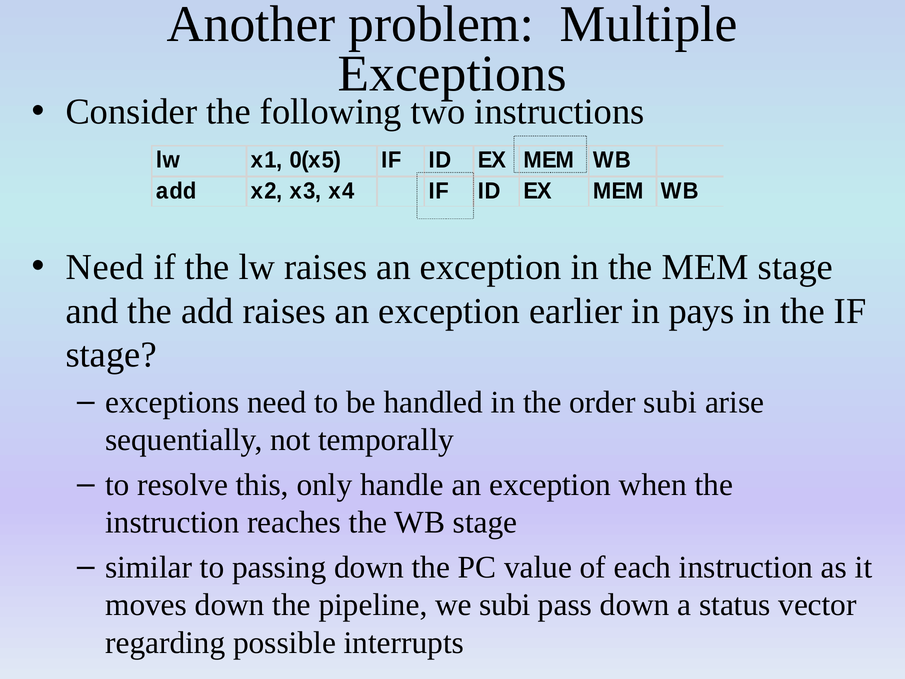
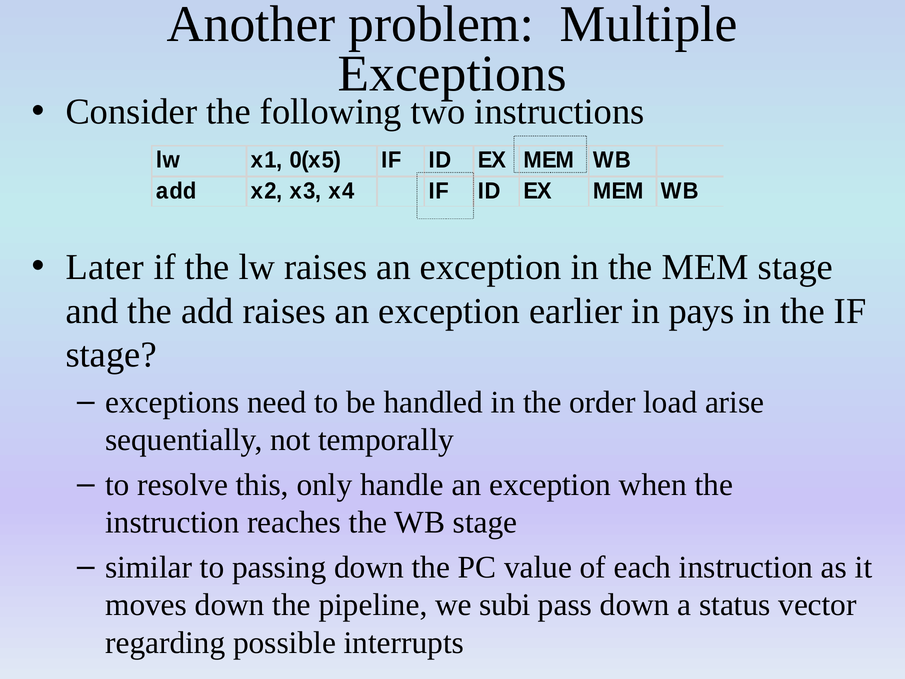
Need at (105, 267): Need -> Later
order subi: subi -> load
